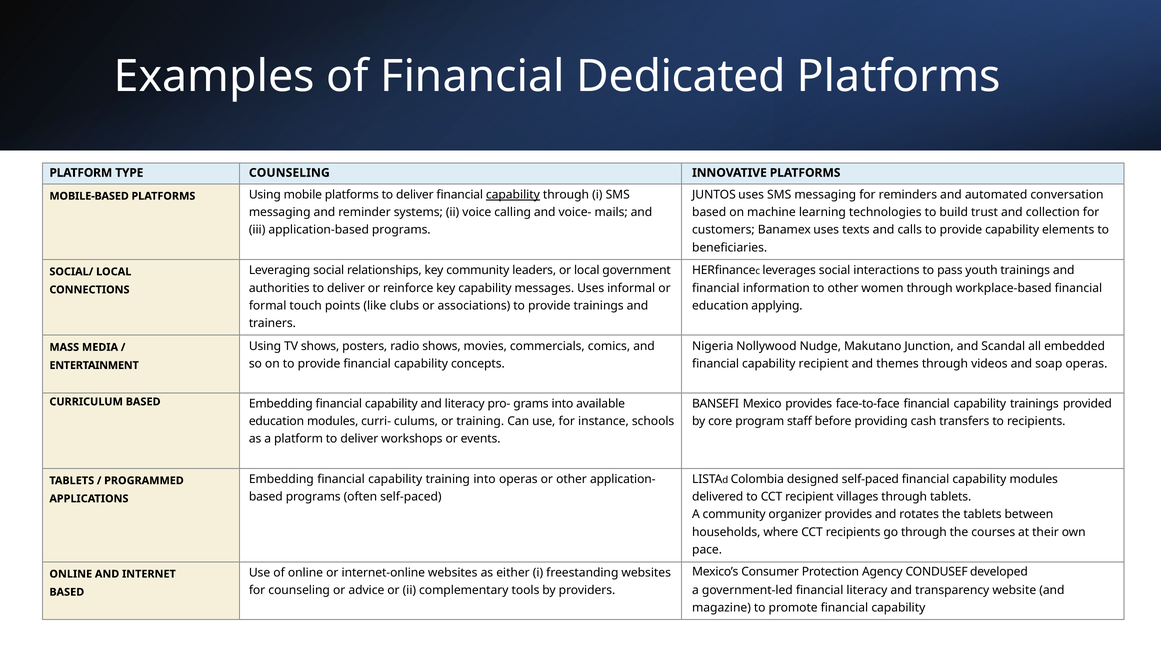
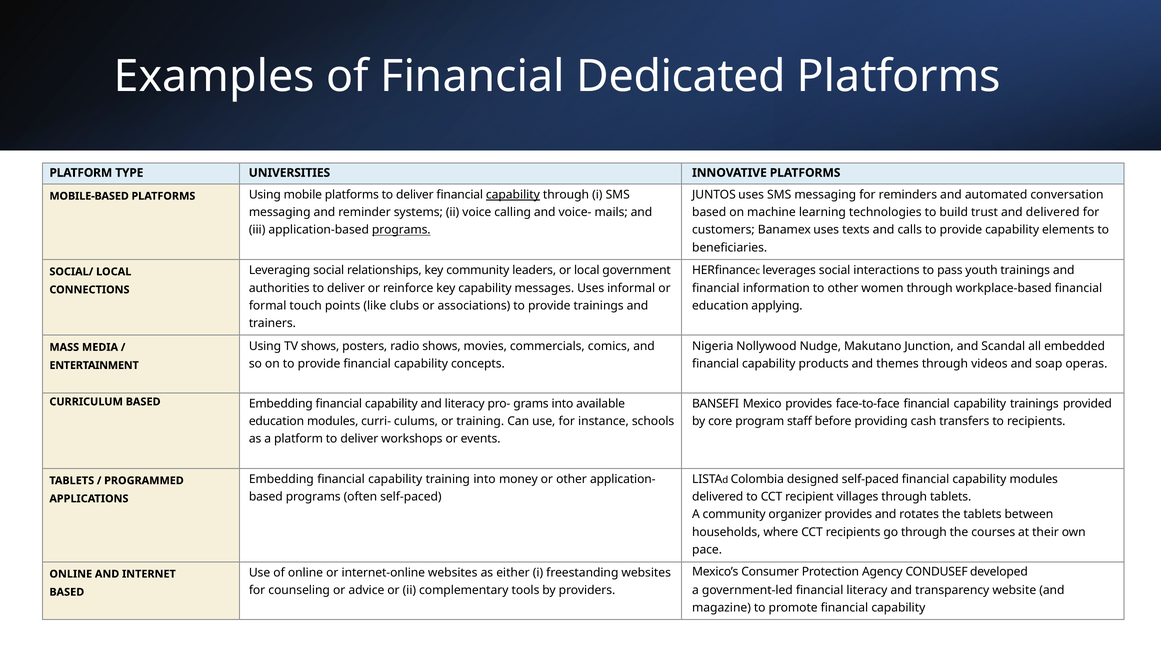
TYPE COUNSELING: COUNSELING -> UNIVERSITIES
and collection: collection -> delivered
programs at (401, 230) underline: none -> present
capability recipient: recipient -> products
into operas: operas -> money
